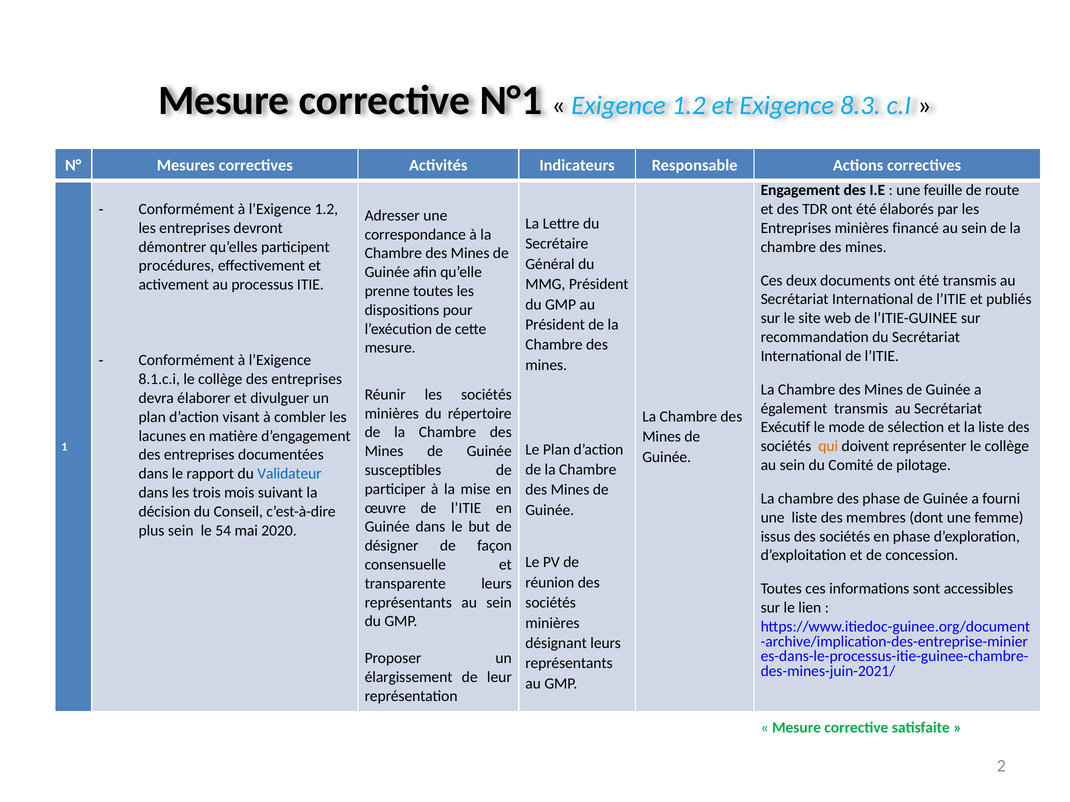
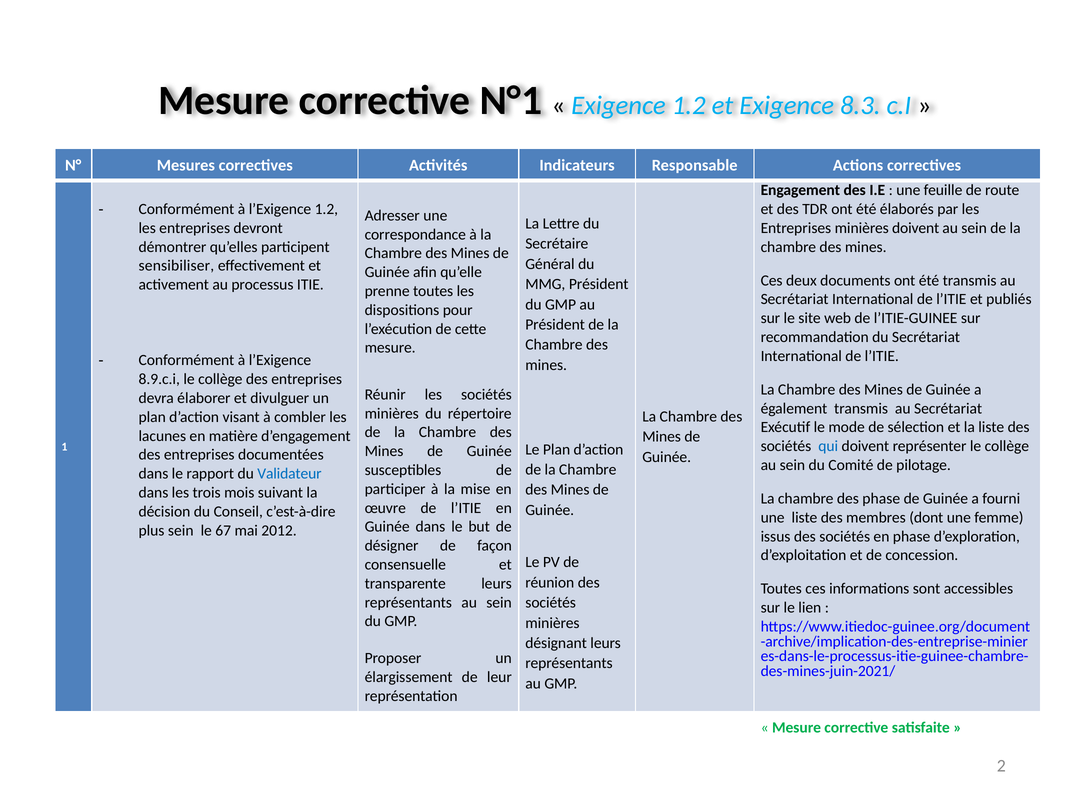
minières financé: financé -> doivent
procédures: procédures -> sensibiliser
8.1.c.i: 8.1.c.i -> 8.9.c.i
qui colour: orange -> blue
54: 54 -> 67
2020: 2020 -> 2012
